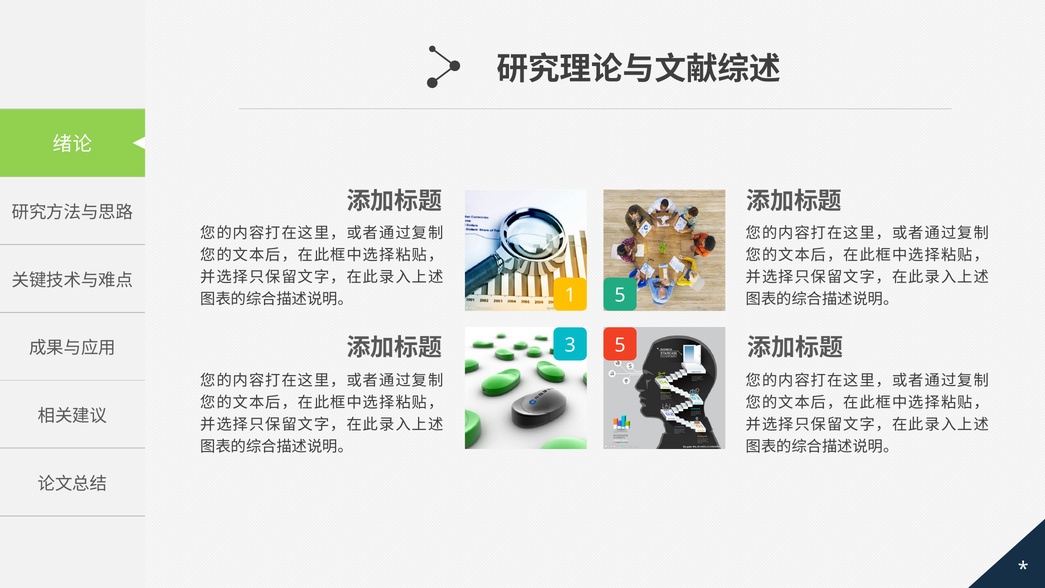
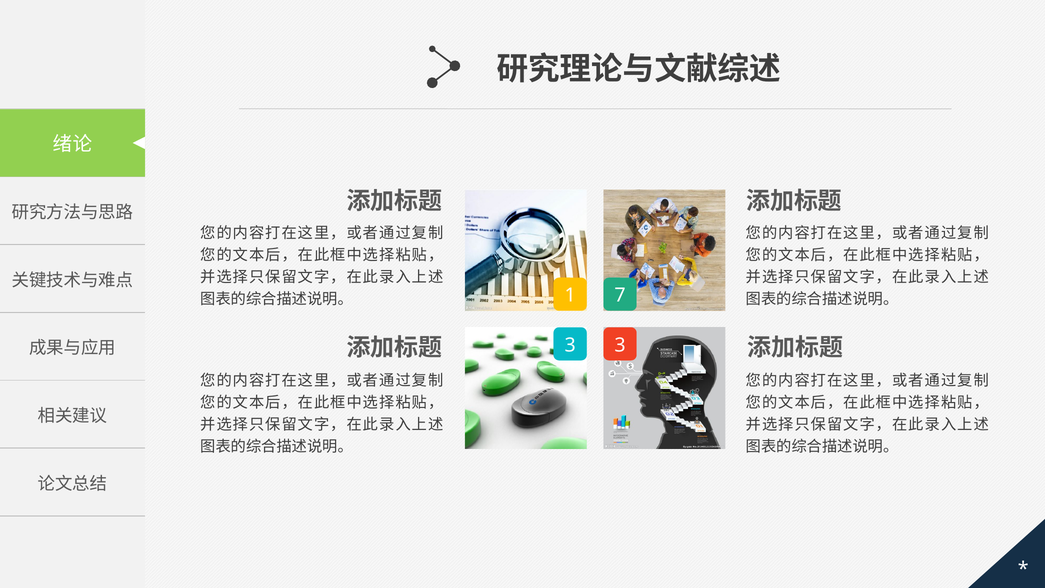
1 5: 5 -> 7
3 5: 5 -> 3
